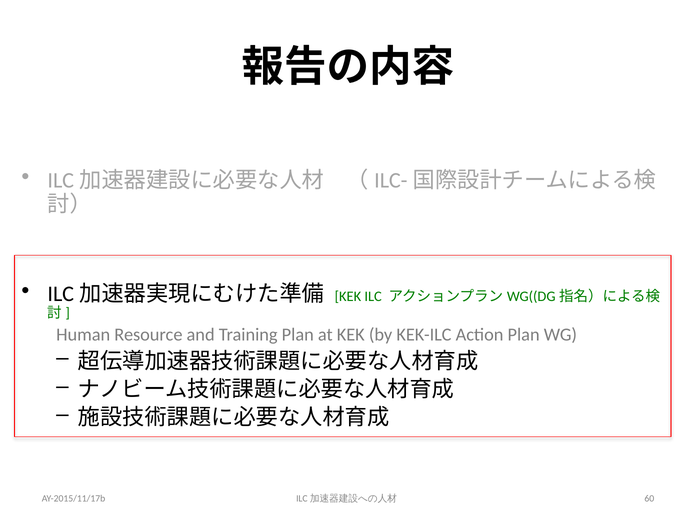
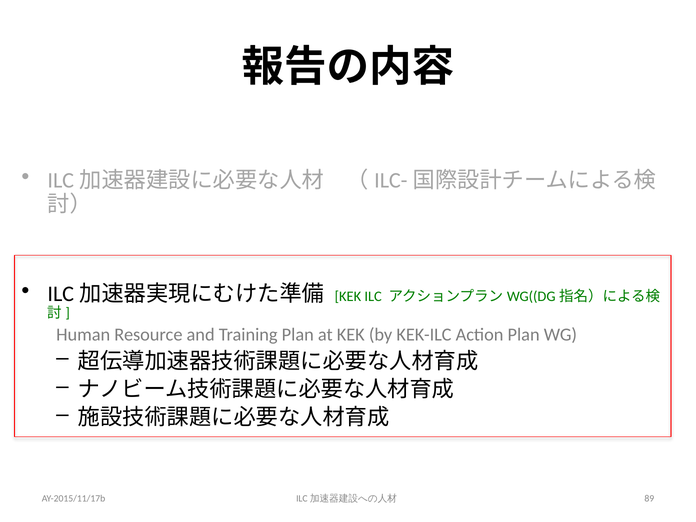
60: 60 -> 89
